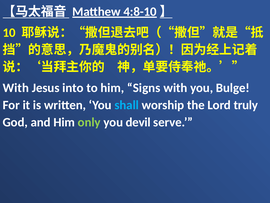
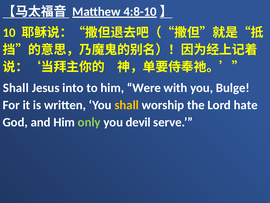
With at (16, 88): With -> Shall
Signs: Signs -> Were
shall at (127, 105) colour: light blue -> yellow
truly: truly -> hate
